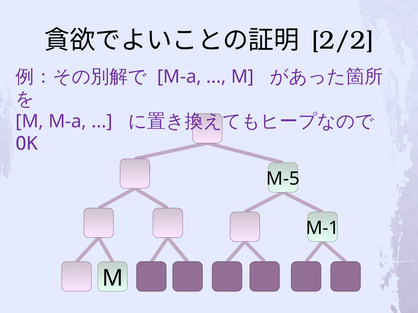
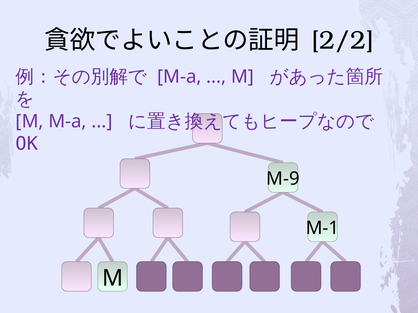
M-5: M-5 -> M-9
